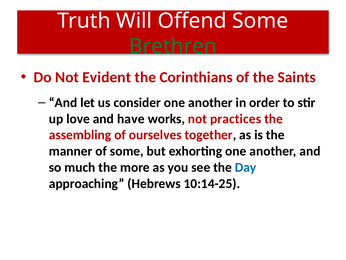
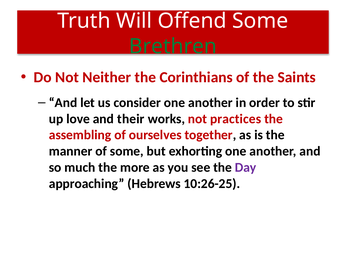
Evident: Evident -> Neither
have: have -> their
Day colour: blue -> purple
10:14-25: 10:14-25 -> 10:26-25
